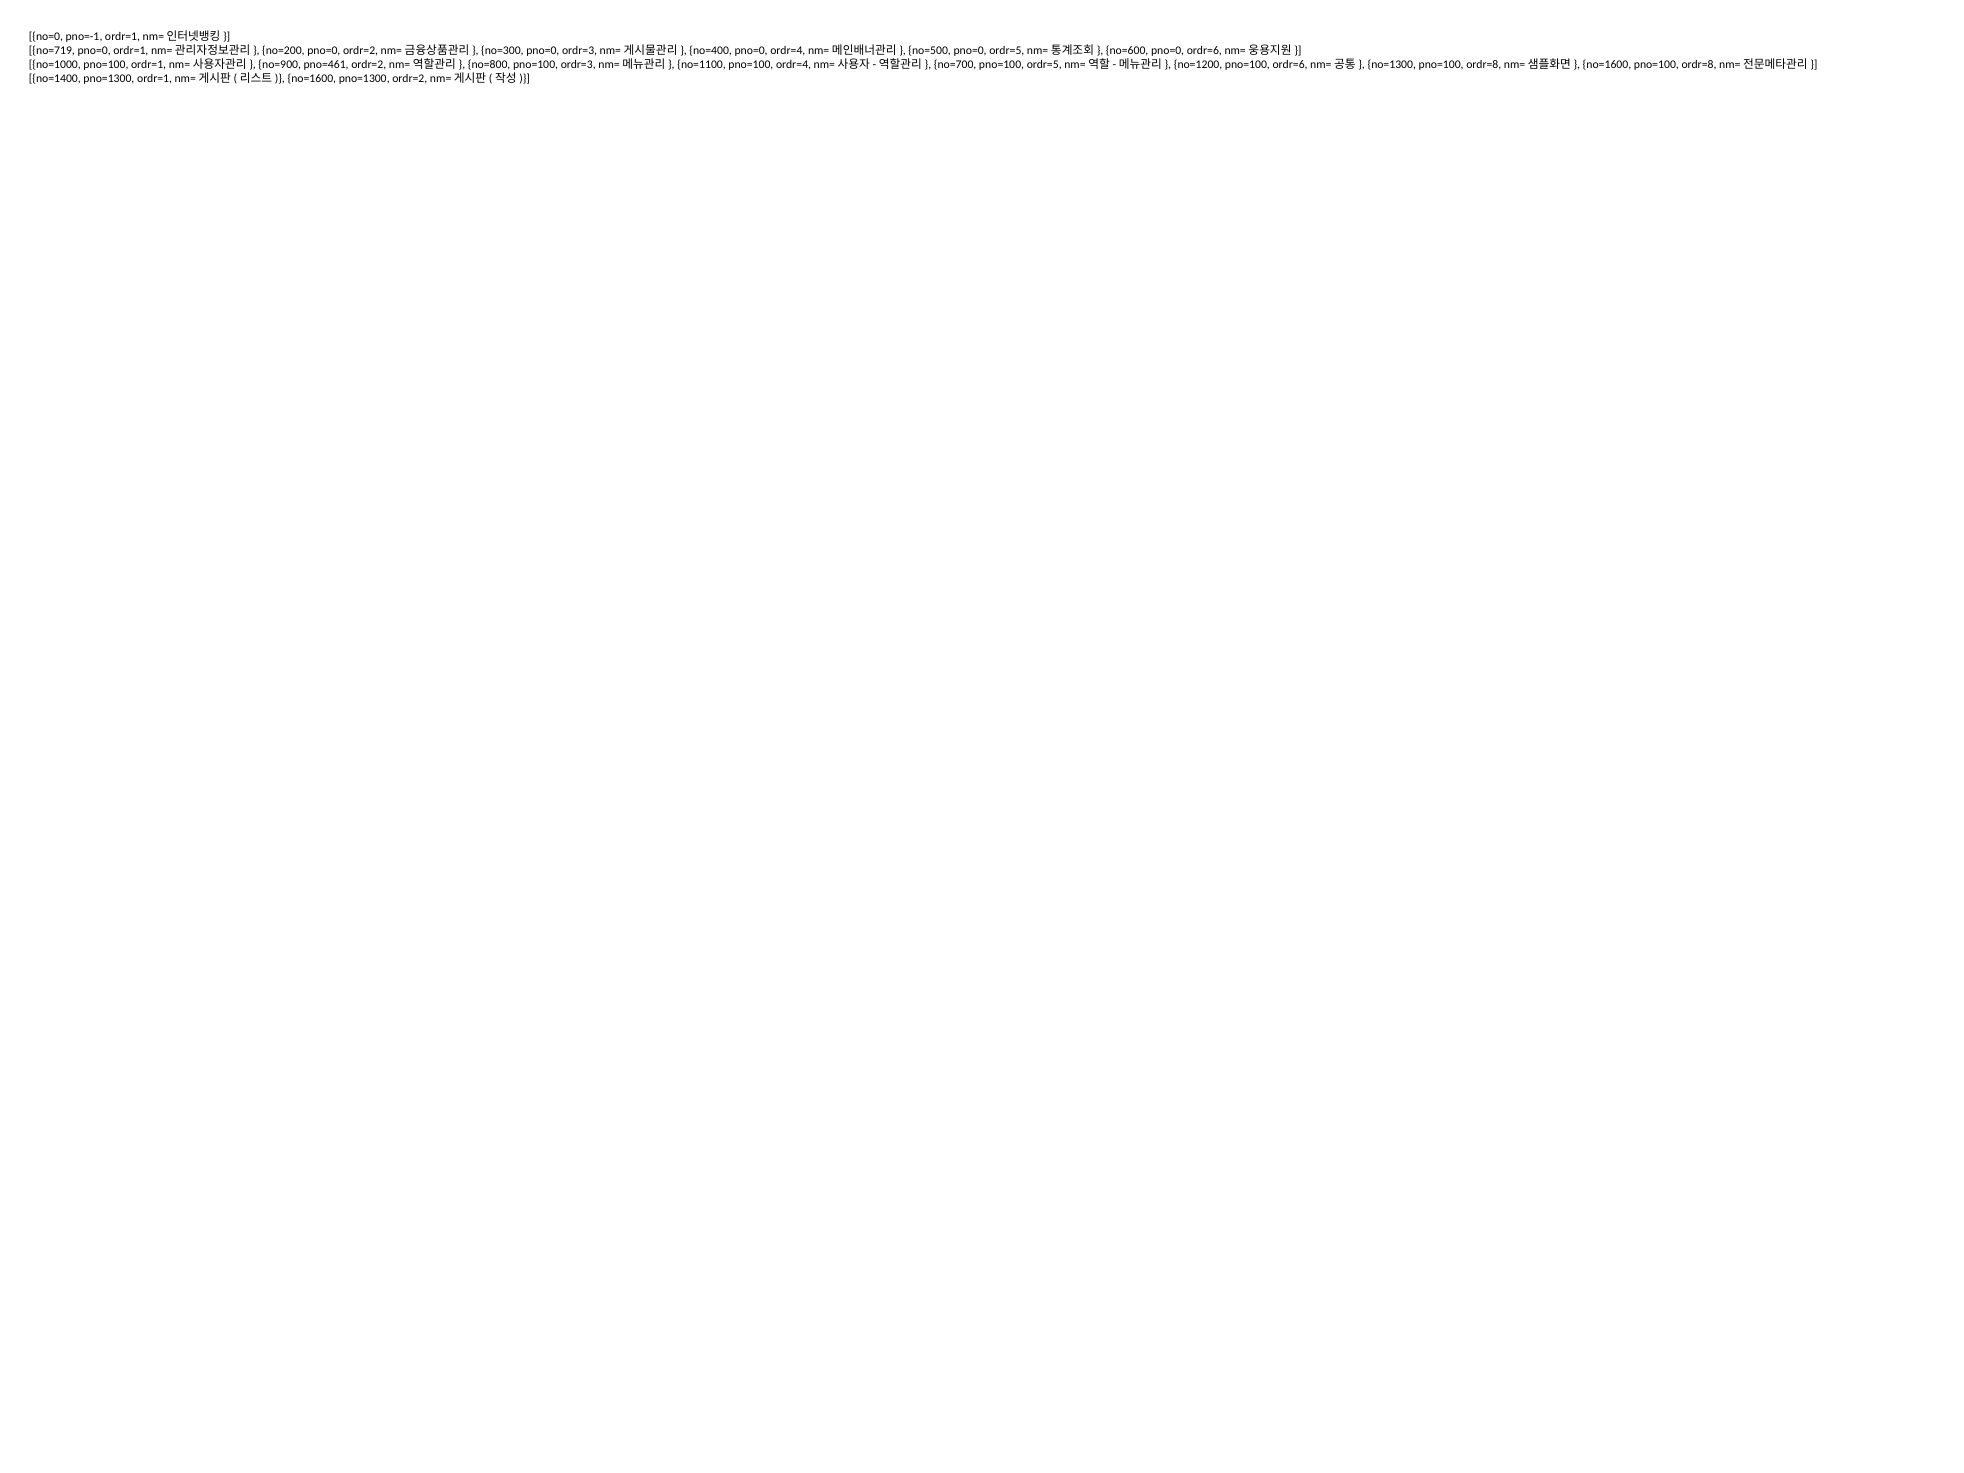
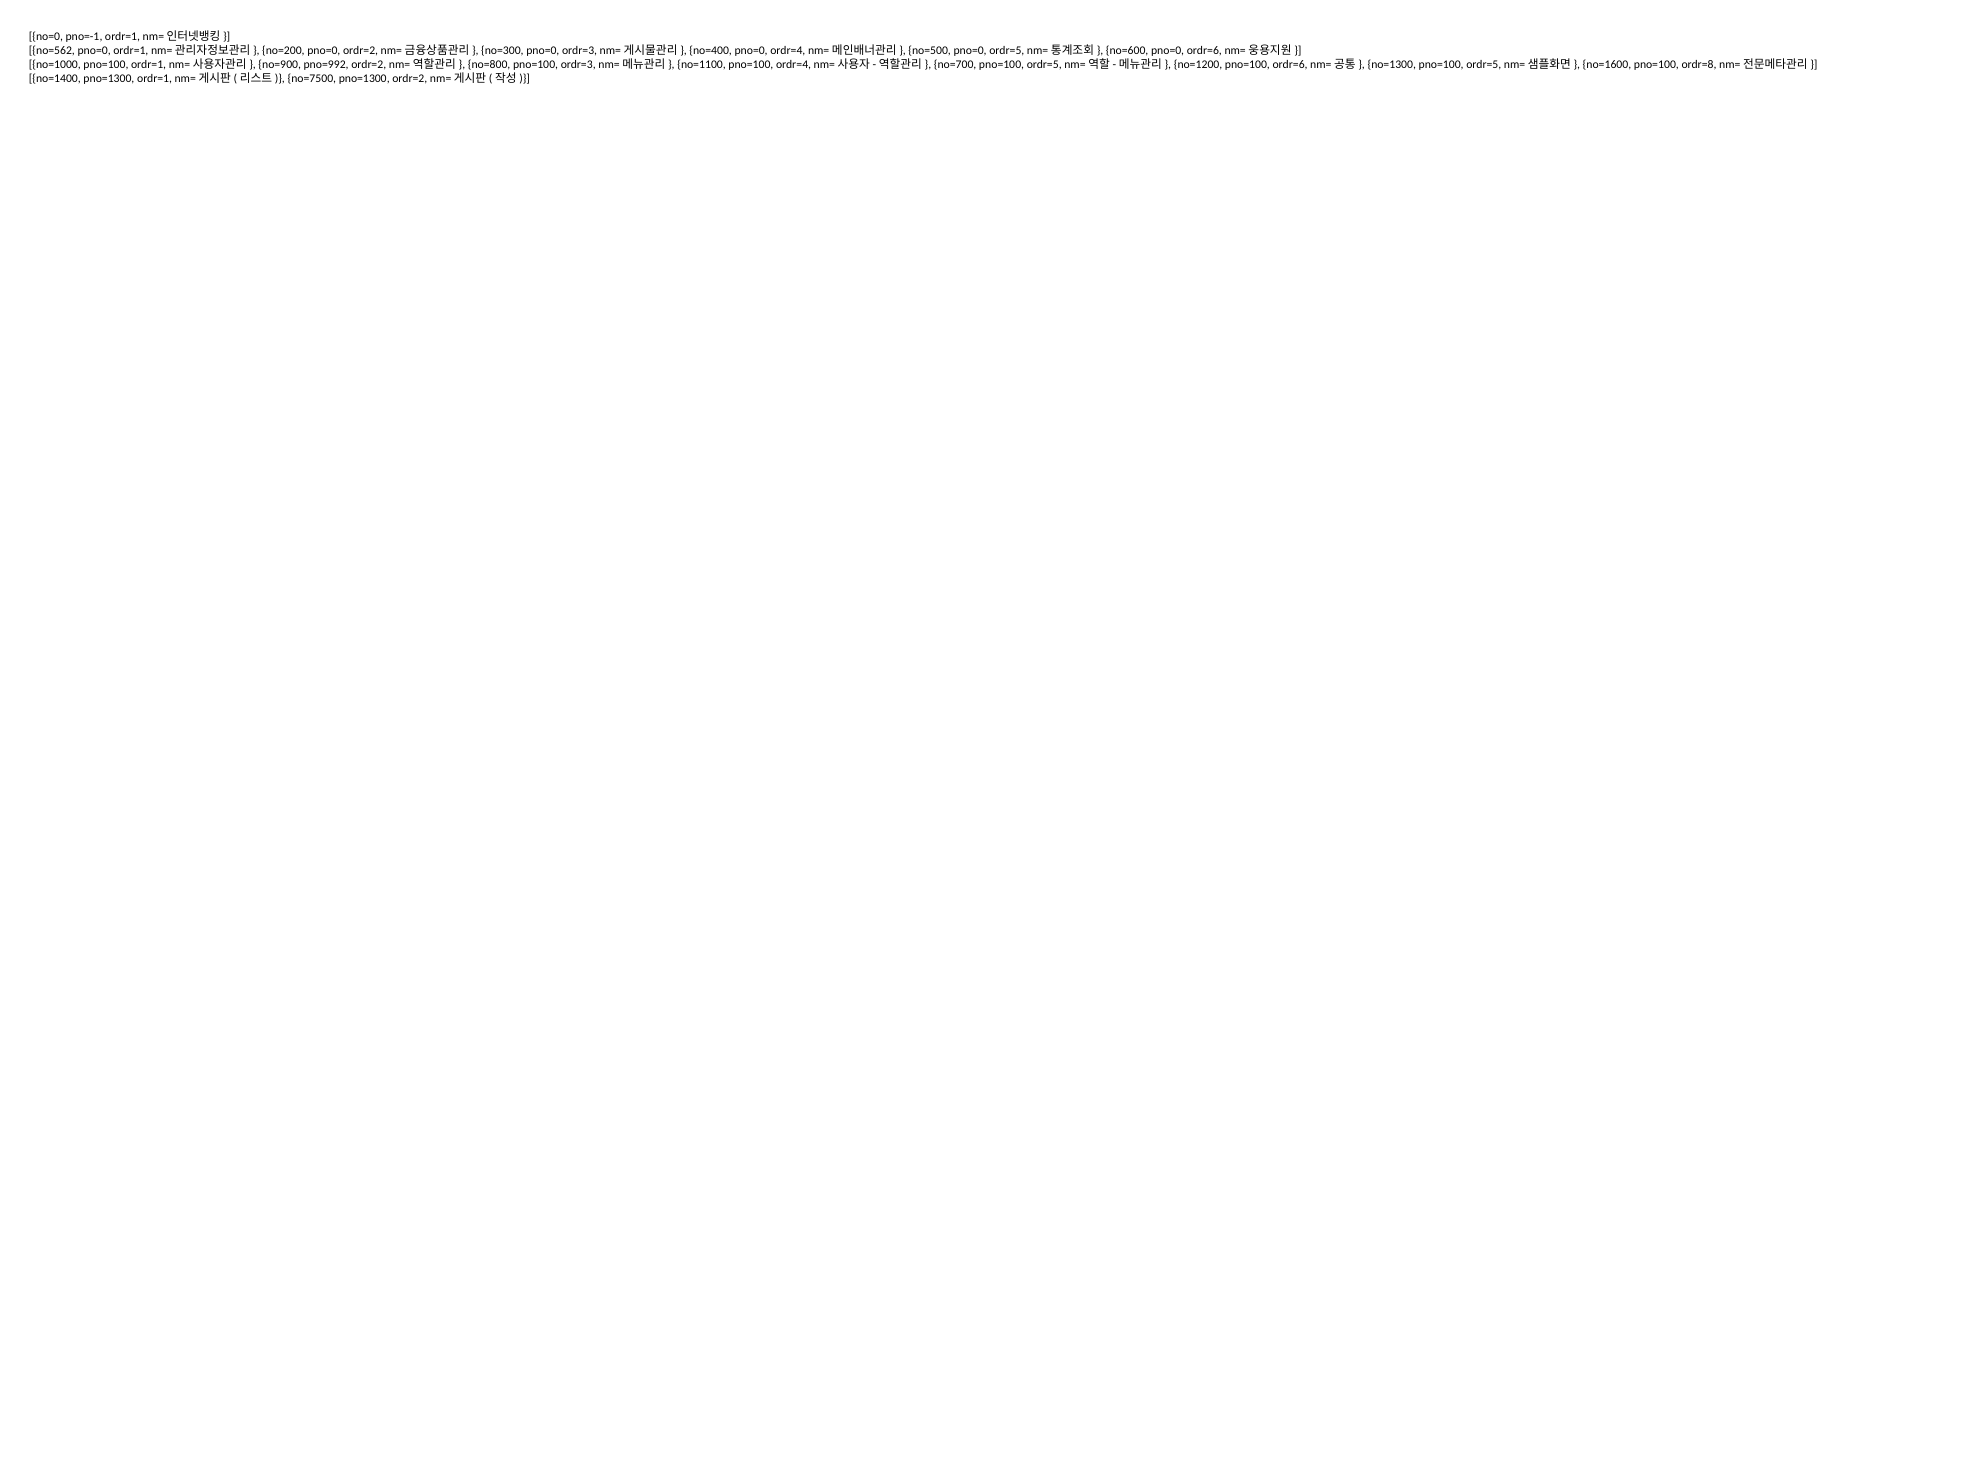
no=719: no=719 -> no=562
pno=461: pno=461 -> pno=992
no=1300 pno=100 ordr=8: ordr=8 -> ordr=5
no=1600 at (312, 78): no=1600 -> no=7500
